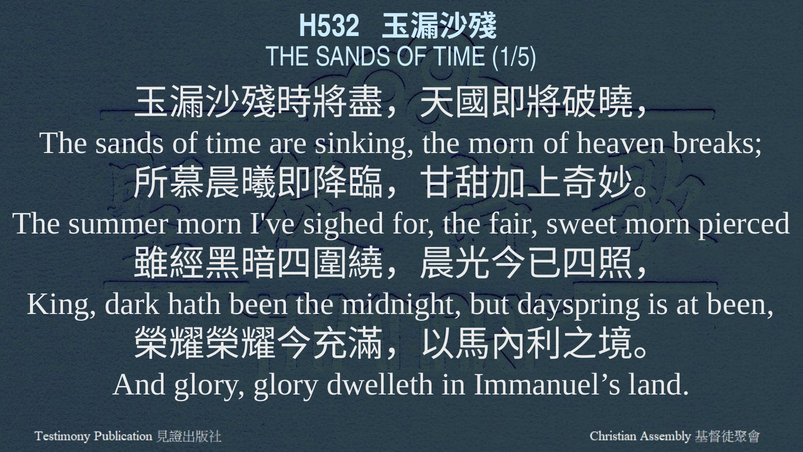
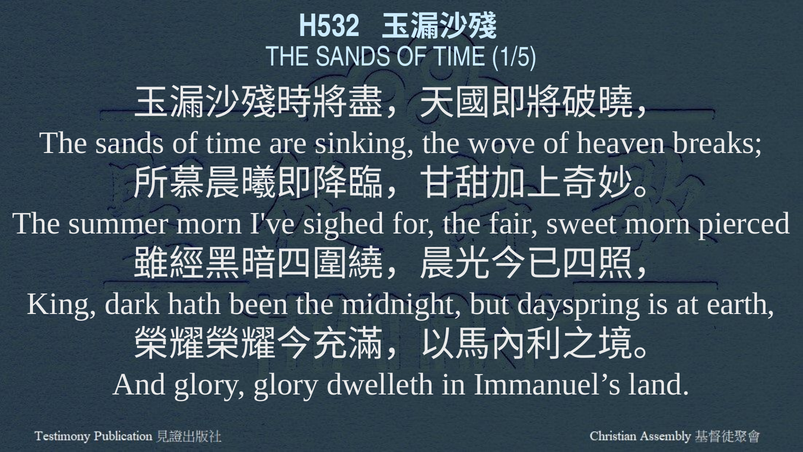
the morn: morn -> wove
at been: been -> earth
